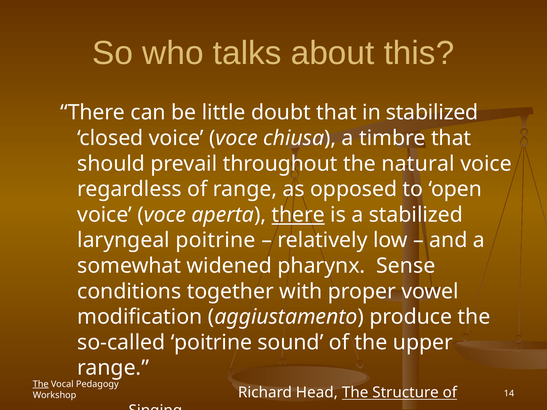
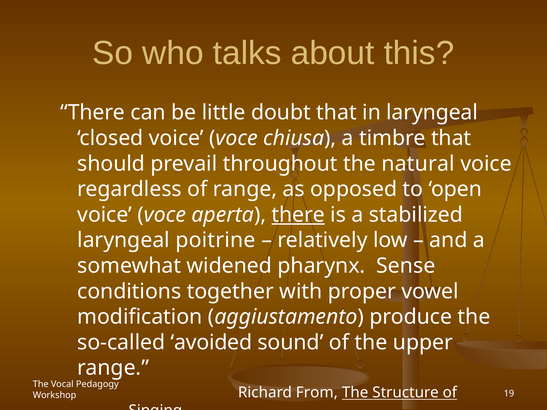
in stabilized: stabilized -> laryngeal
so-called poitrine: poitrine -> avoided
The at (41, 384) underline: present -> none
Head: Head -> From
14: 14 -> 19
